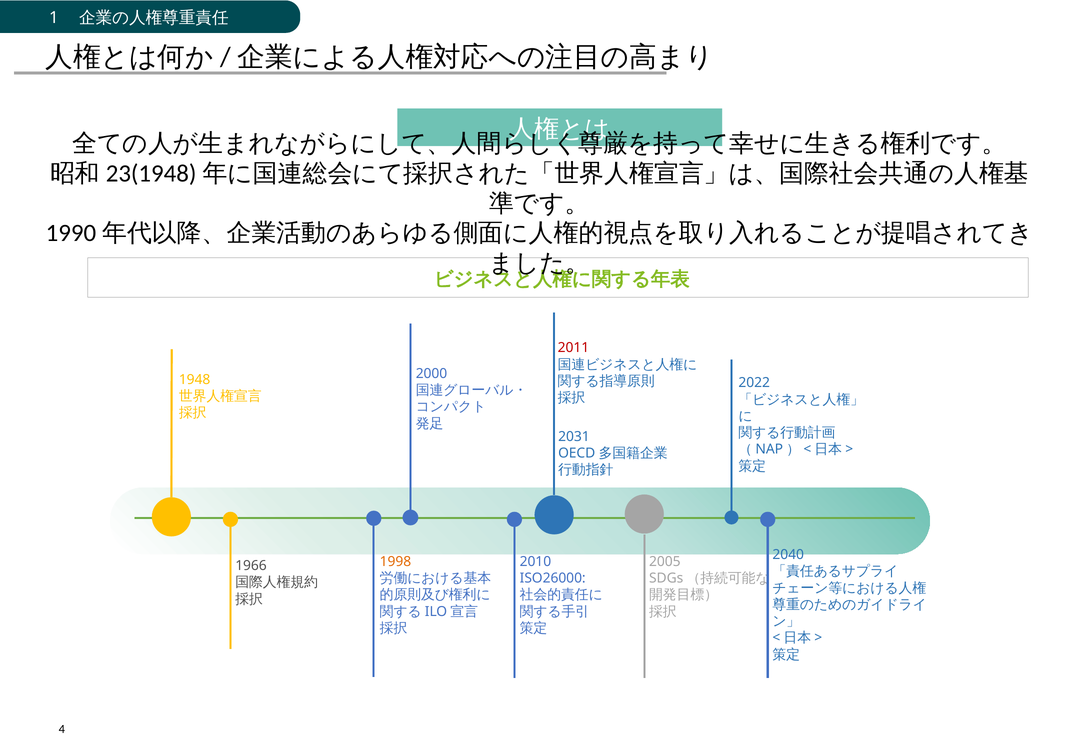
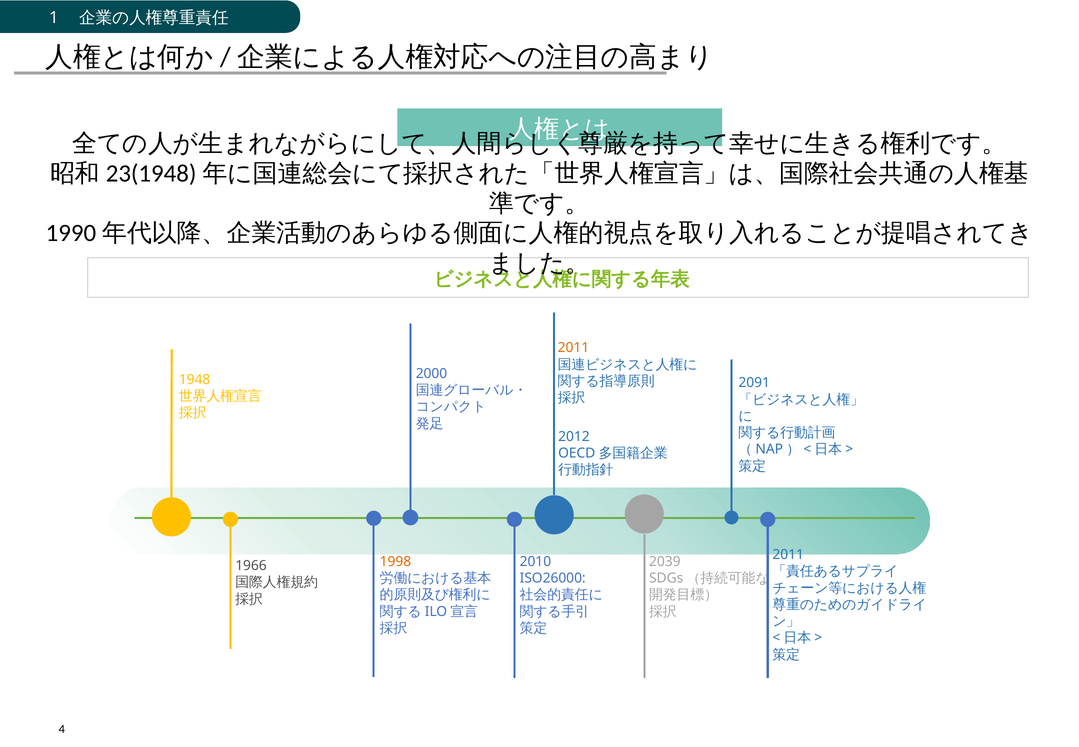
2011 at (573, 348) colour: red -> orange
2022: 2022 -> 2091
2031: 2031 -> 2012
2040 at (788, 555): 2040 -> 2011
2005: 2005 -> 2039
